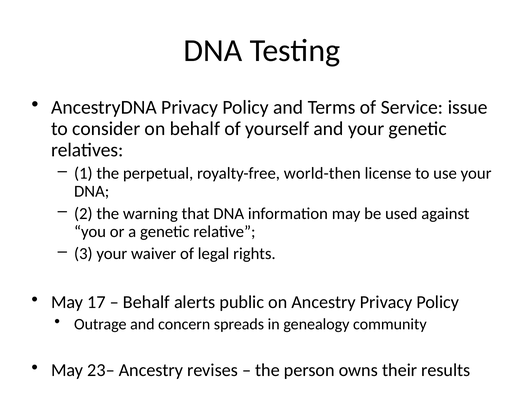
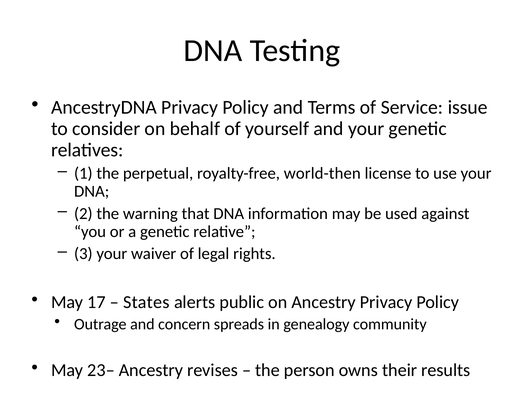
Behalf at (146, 302): Behalf -> States
